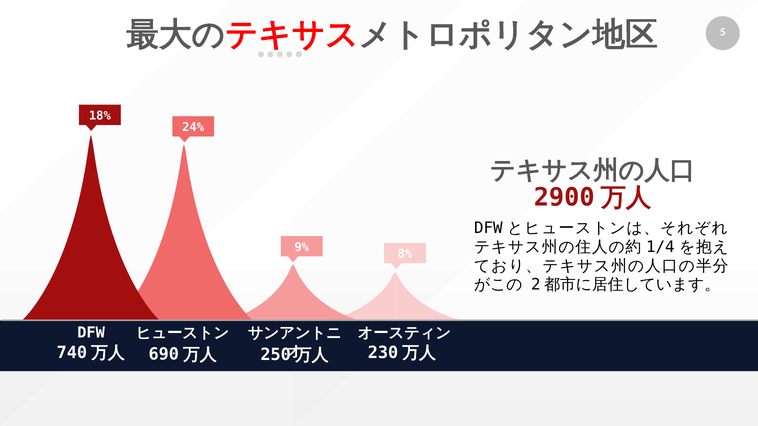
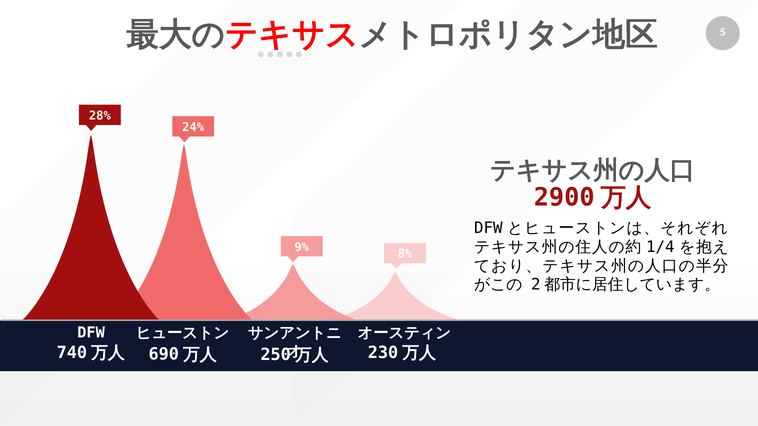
18%: 18% -> 28%
